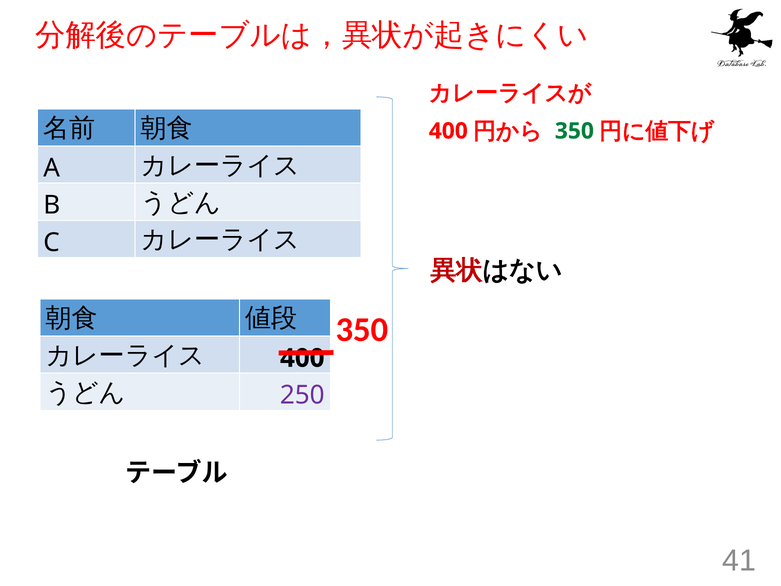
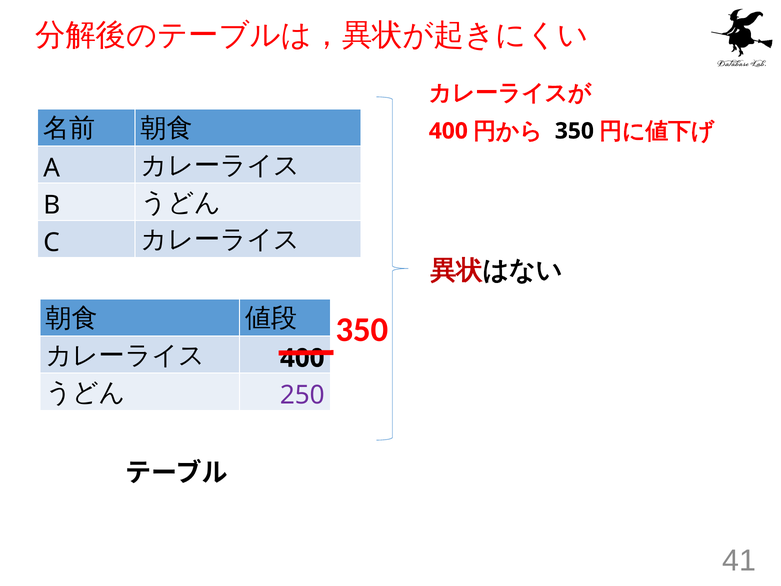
350 at (574, 131) colour: green -> black
